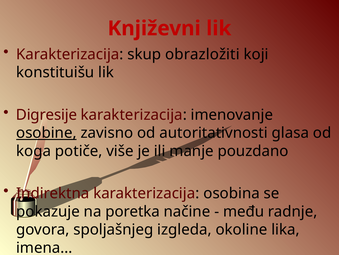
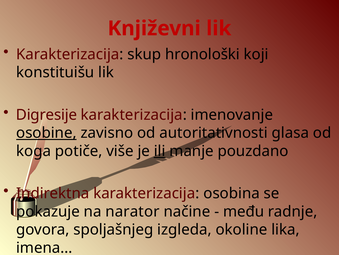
obrazložiti: obrazložiti -> hronološki
ili underline: none -> present
poretka: poretka -> narator
